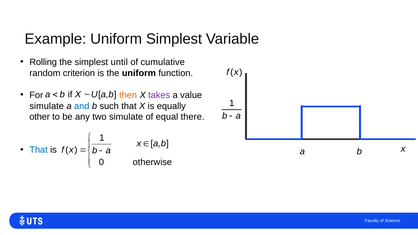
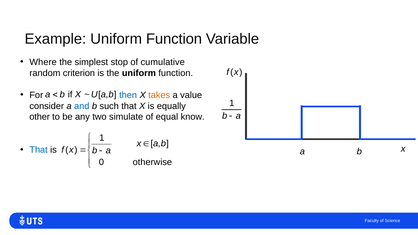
Example Uniform Simplest: Simplest -> Function
Rolling: Rolling -> Where
until: until -> stop
then colour: orange -> blue
takes colour: purple -> orange
simulate at (47, 106): simulate -> consider
there: there -> know
